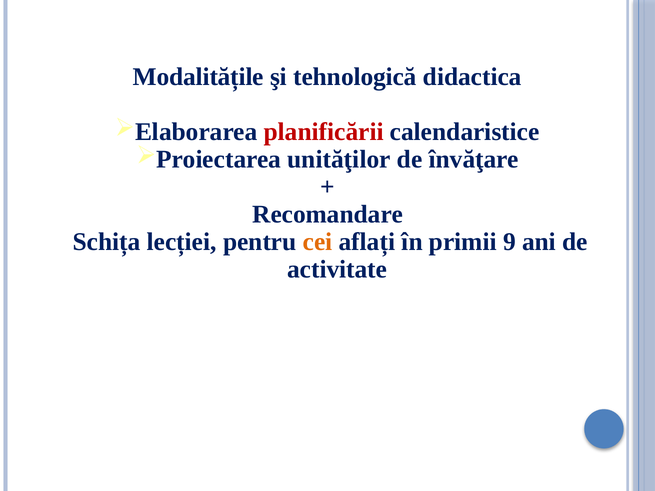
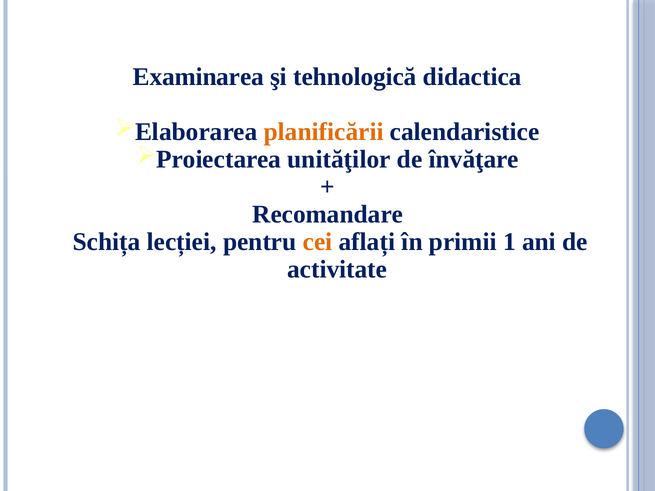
Modalitățile: Modalitățile -> Examinarea
planificării colour: red -> orange
9: 9 -> 1
